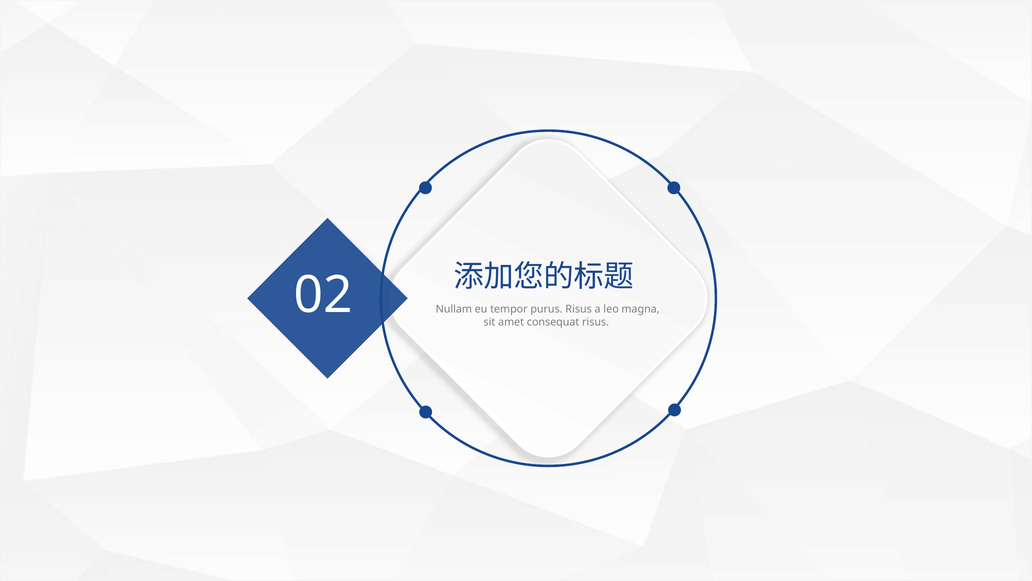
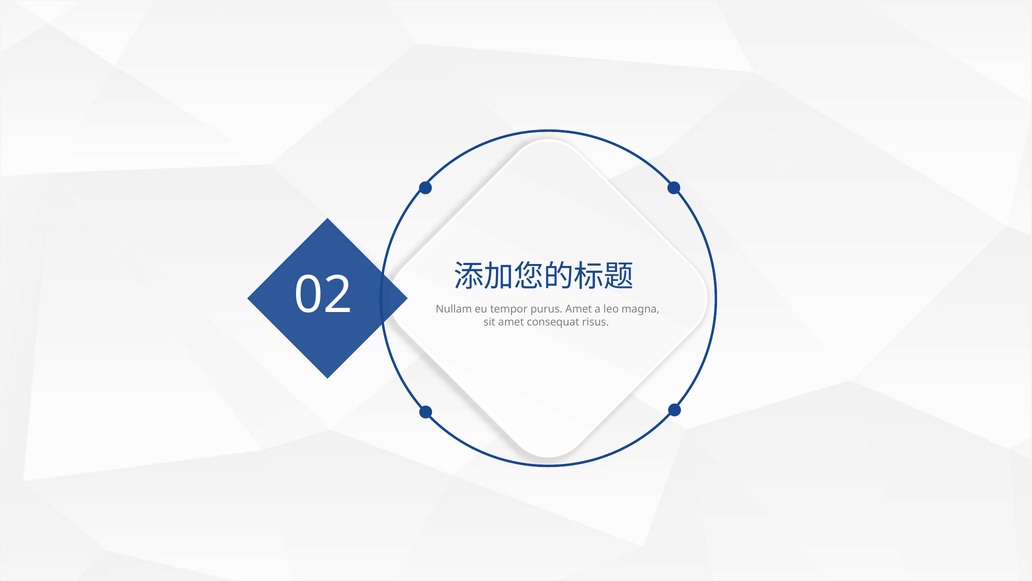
purus Risus: Risus -> Amet
